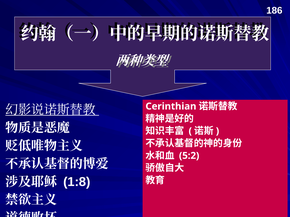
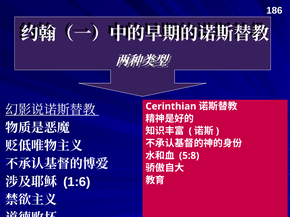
5:2: 5:2 -> 5:8
1:8: 1:8 -> 1:6
